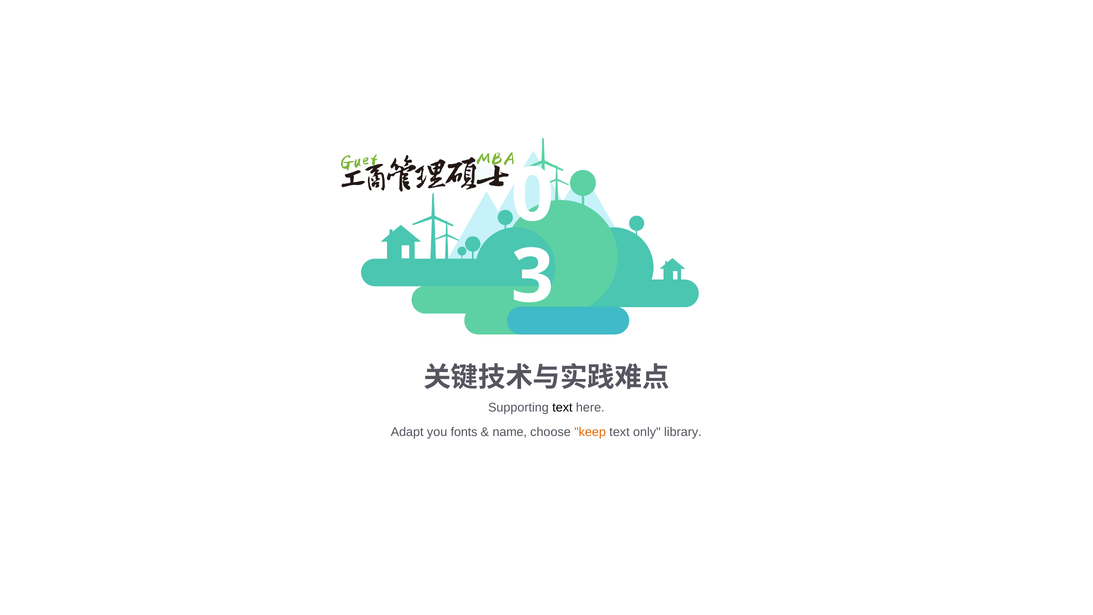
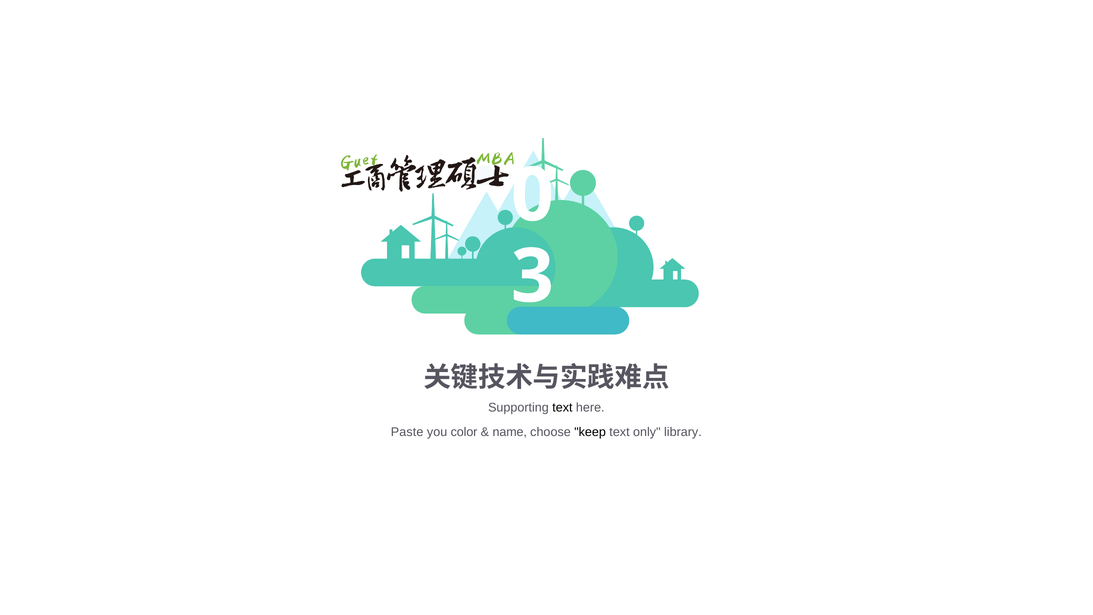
Adapt: Adapt -> Paste
fonts: fonts -> color
keep colour: orange -> black
